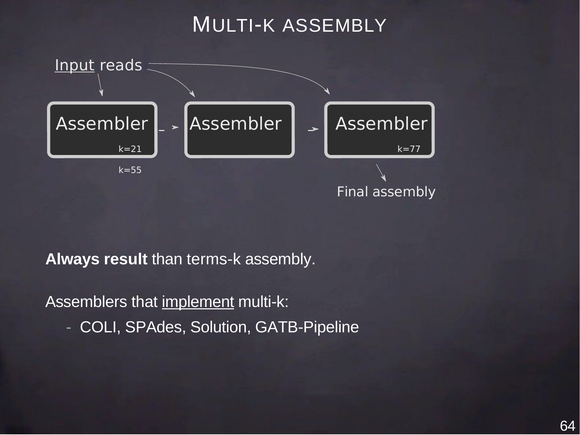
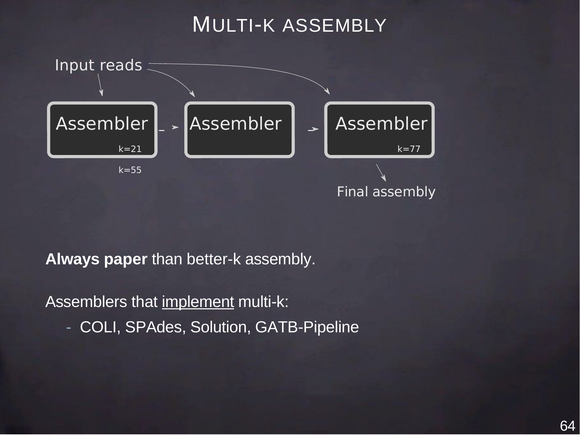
Input underline: present -> none
result: result -> paper
terms-k: terms-k -> better-k
